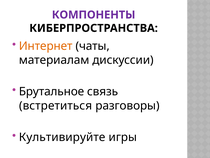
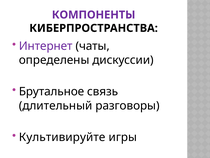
Интернет colour: orange -> purple
материалам: материалам -> определены
встретиться: встретиться -> длительный
